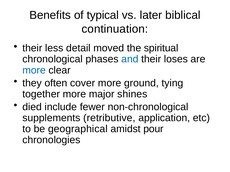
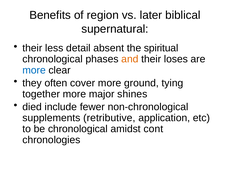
typical: typical -> region
continuation: continuation -> supernatural
moved: moved -> absent
and colour: blue -> orange
be geographical: geographical -> chronological
pour: pour -> cont
